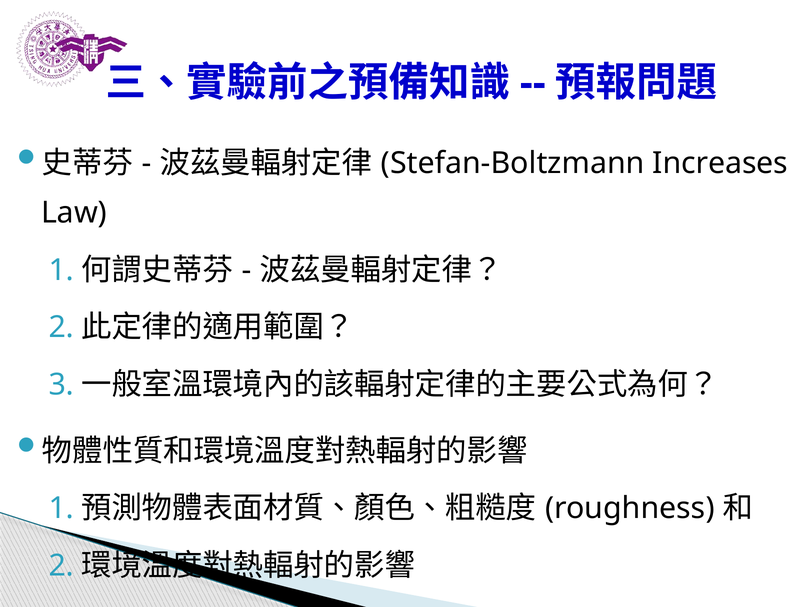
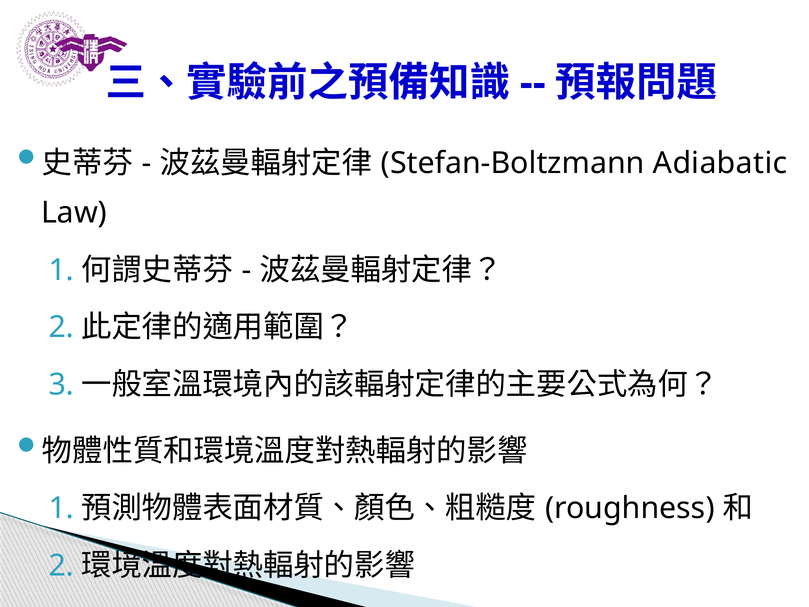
Increases: Increases -> Adiabatic
